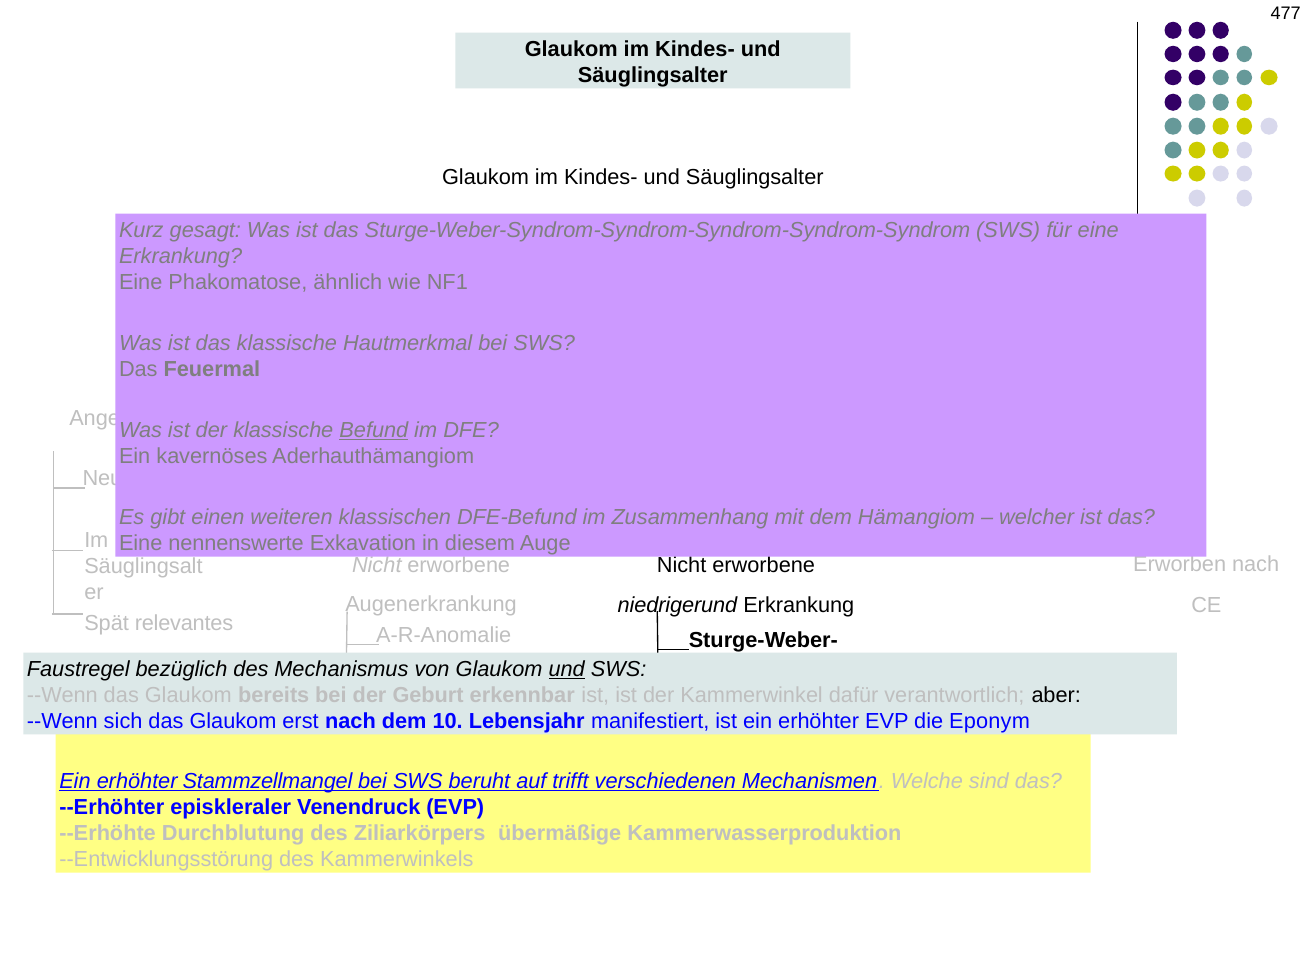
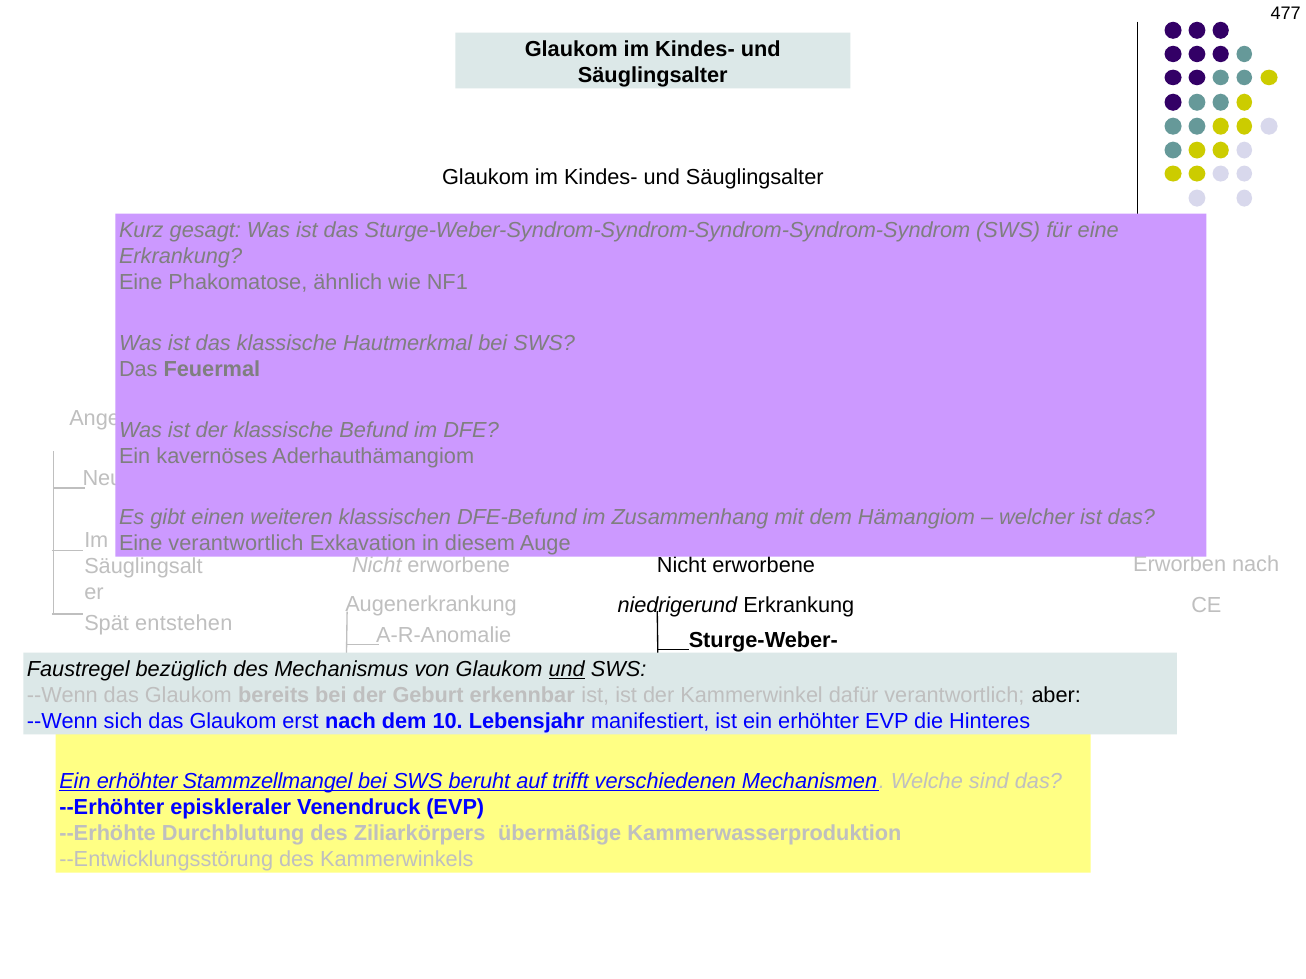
Befund underline: present -> none
Eine nennenswerte: nennenswerte -> verantwortlich
relevantes: relevantes -> entstehen
Eponym: Eponym -> Hinteres
